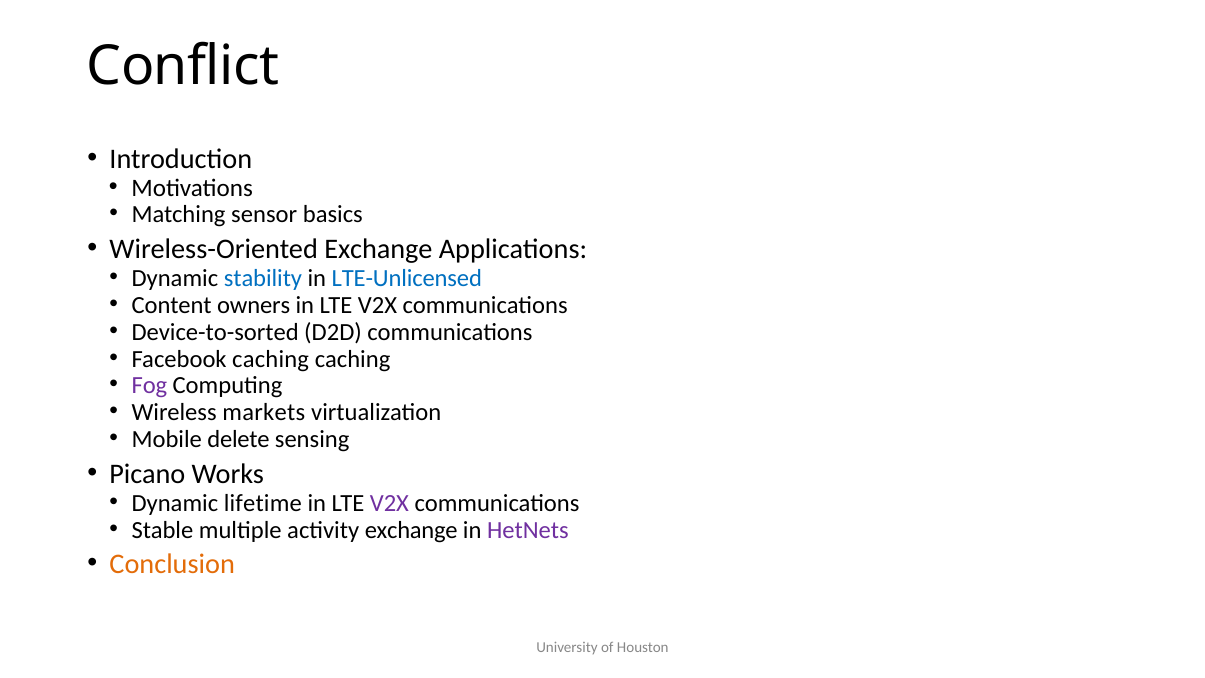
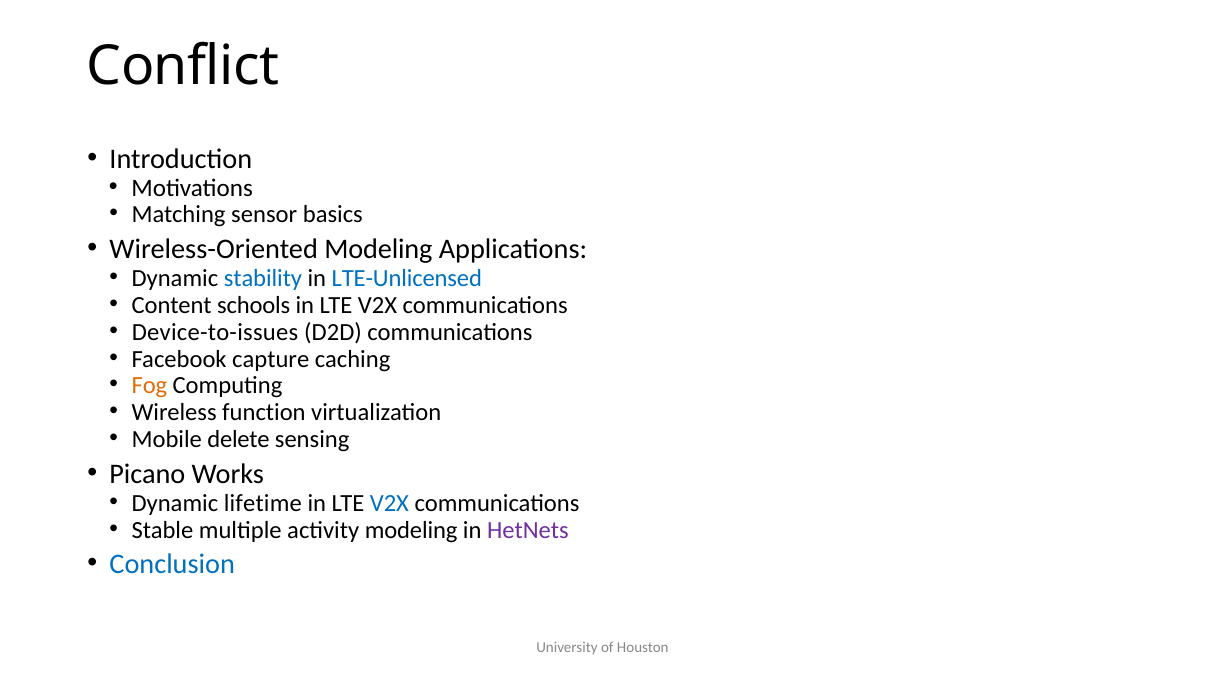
Wireless-Oriented Exchange: Exchange -> Modeling
owners: owners -> schools
Device-to-sorted: Device-to-sorted -> Device-to-issues
Facebook caching: caching -> capture
Fog colour: purple -> orange
markets: markets -> function
V2X at (389, 503) colour: purple -> blue
activity exchange: exchange -> modeling
Conclusion colour: orange -> blue
